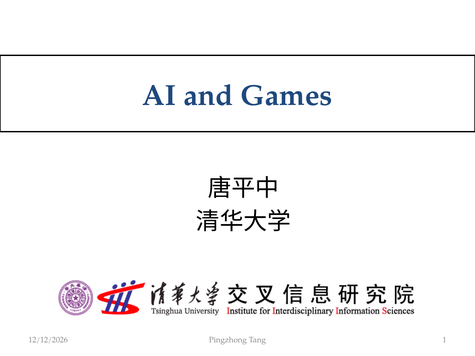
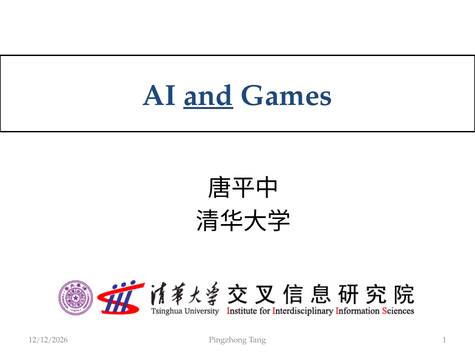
and underline: none -> present
